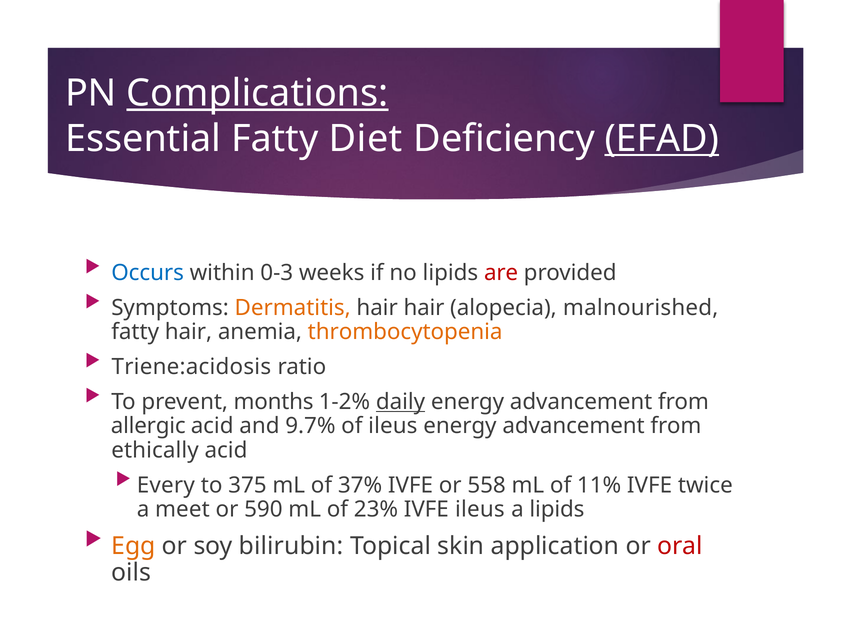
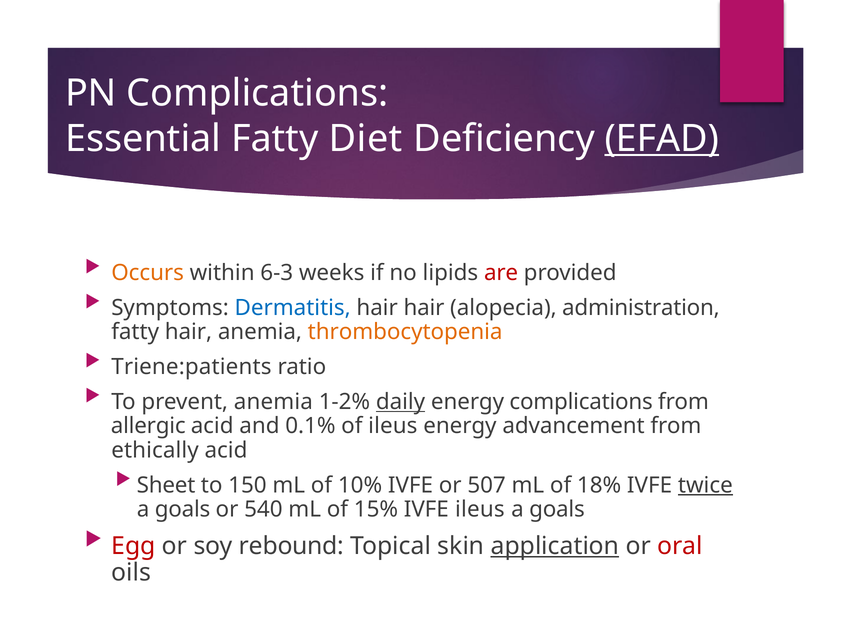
Complications at (257, 93) underline: present -> none
Occurs colour: blue -> orange
0-3: 0-3 -> 6-3
Dermatitis colour: orange -> blue
malnourished: malnourished -> administration
Triene:acidosis: Triene:acidosis -> Triene:patients
prevent months: months -> anemia
advancement at (581, 401): advancement -> complications
9.7%: 9.7% -> 0.1%
Every: Every -> Sheet
375: 375 -> 150
37%: 37% -> 10%
558: 558 -> 507
11%: 11% -> 18%
twice underline: none -> present
meet at (182, 509): meet -> goals
590: 590 -> 540
23%: 23% -> 15%
lipids at (557, 509): lipids -> goals
Egg colour: orange -> red
bilirubin: bilirubin -> rebound
application underline: none -> present
